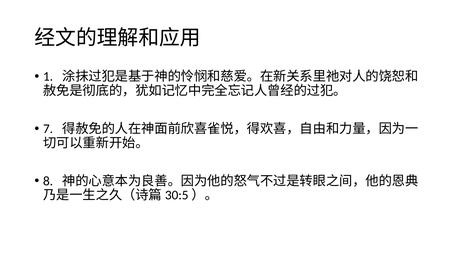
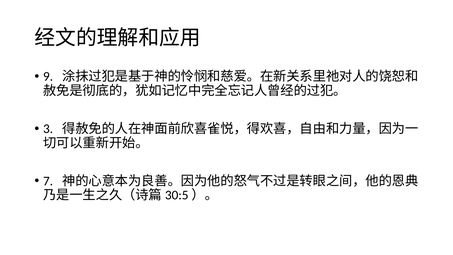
1: 1 -> 9
7: 7 -> 3
8: 8 -> 7
